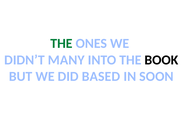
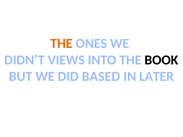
THE at (61, 44) colour: green -> orange
MANY: MANY -> VIEWS
SOON: SOON -> LATER
